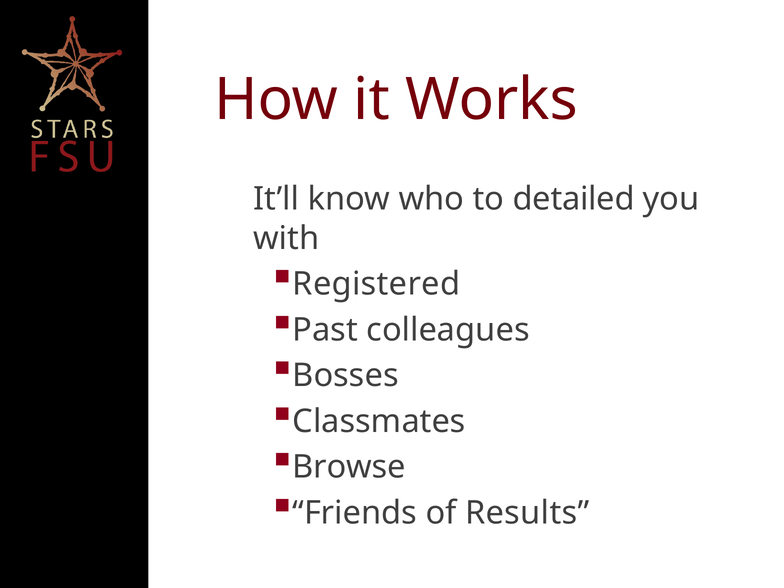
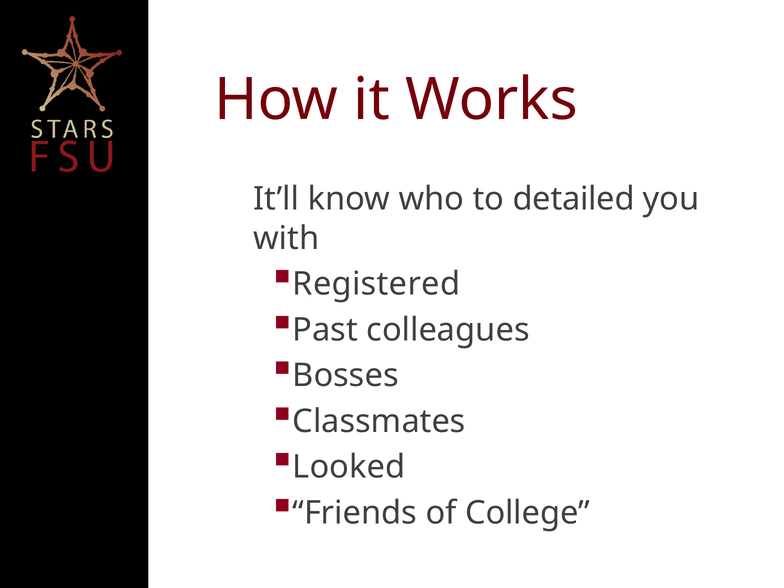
Browse: Browse -> Looked
Results: Results -> College
